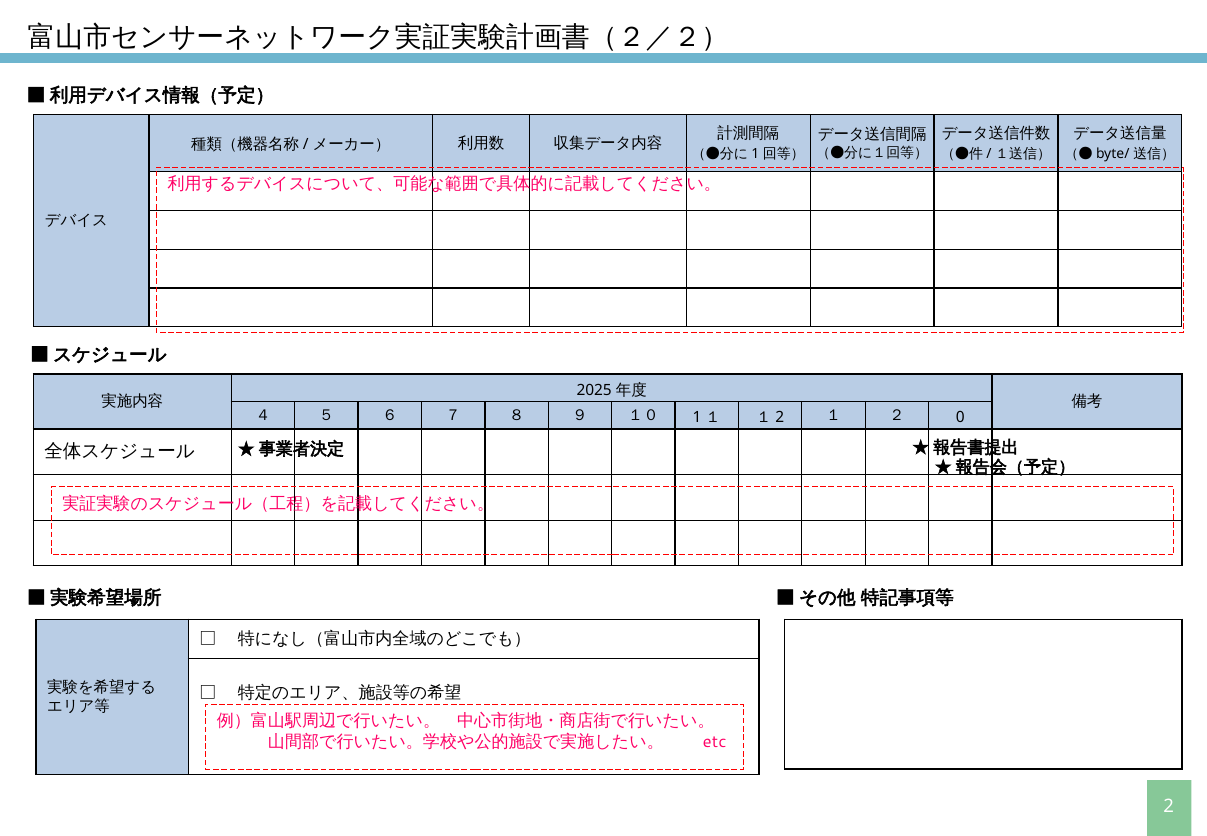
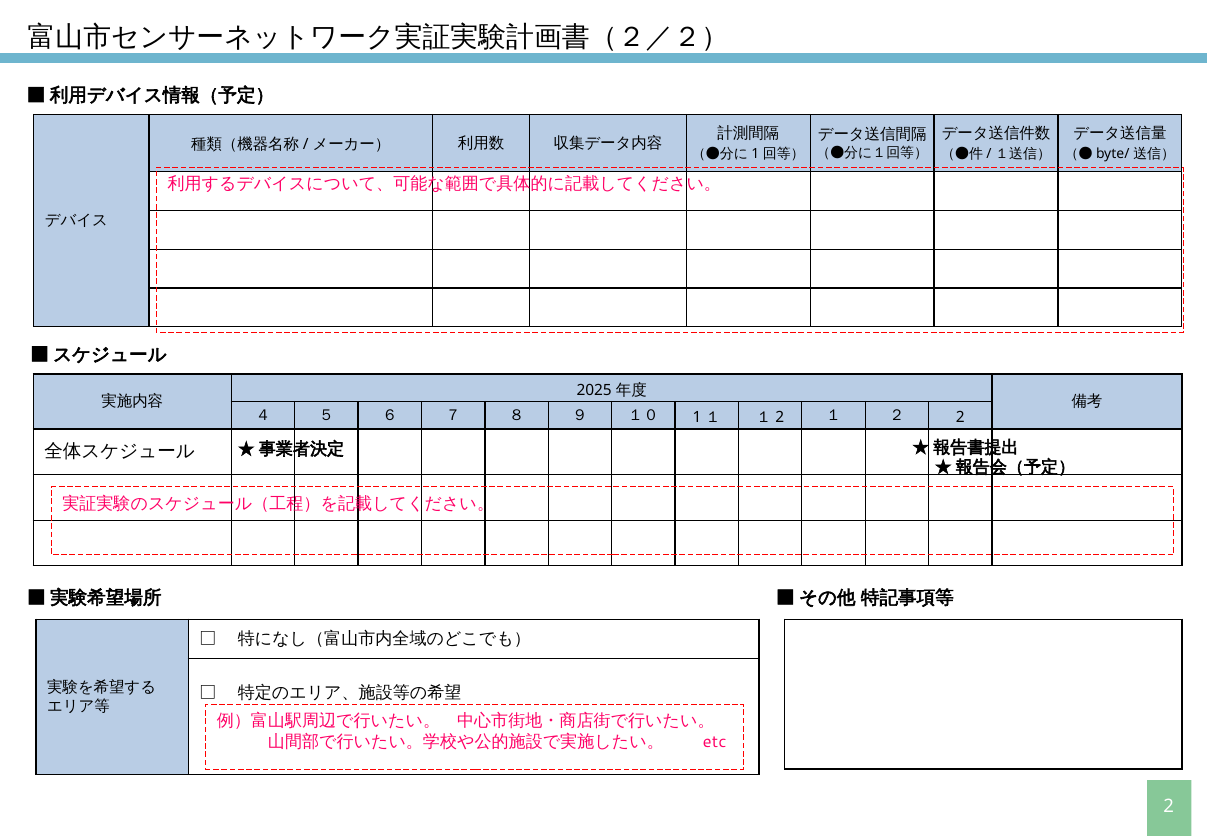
２ 0: 0 -> 2
